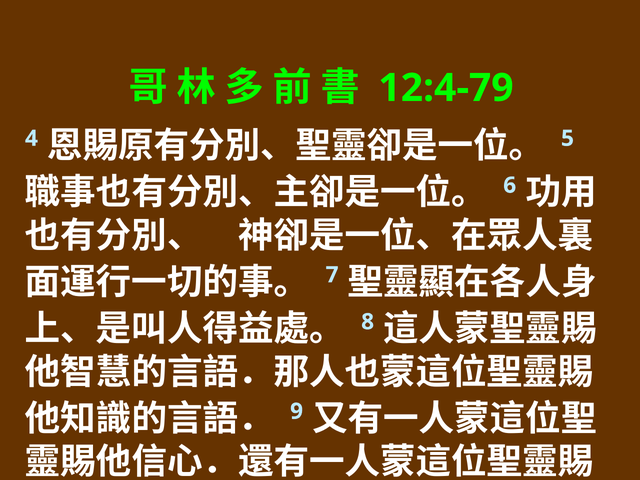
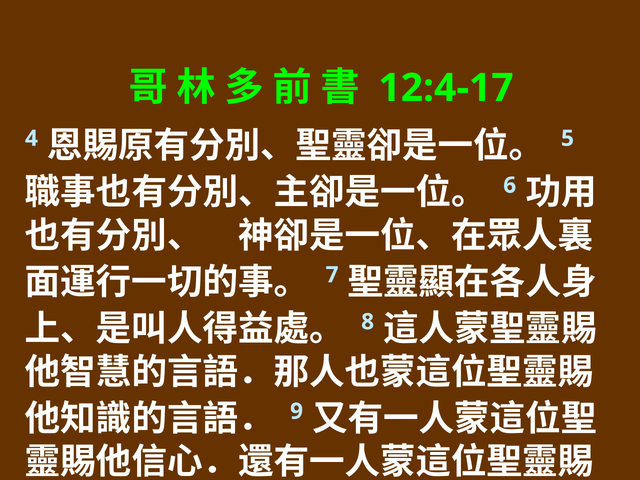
12:4-79: 12:4-79 -> 12:4-17
